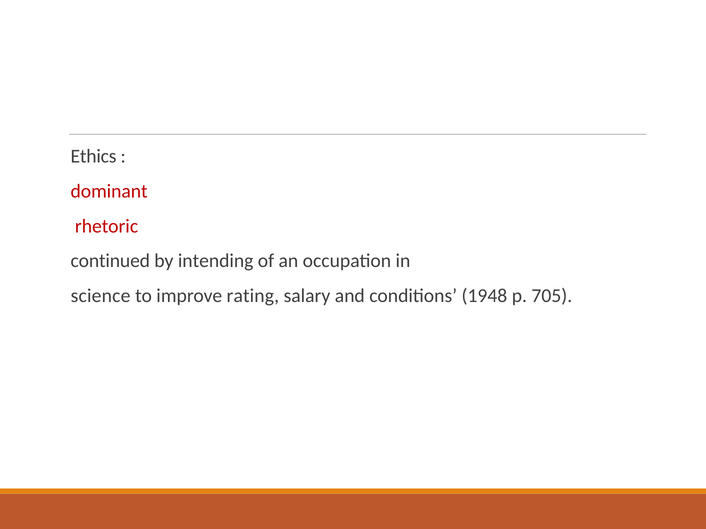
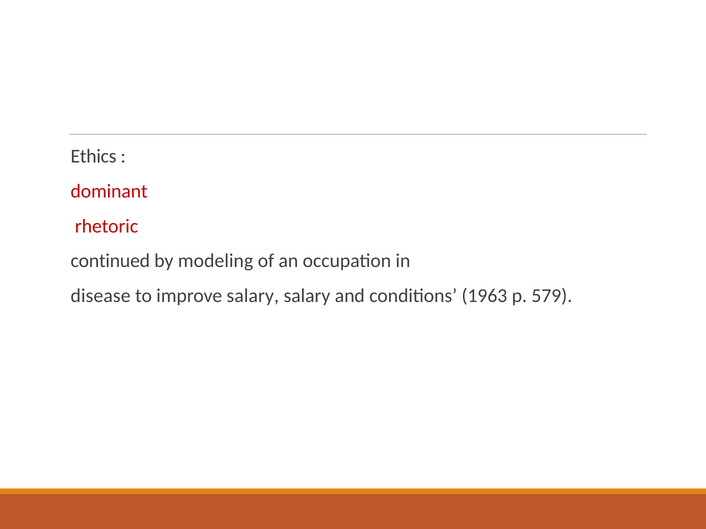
intending: intending -> modeling
science: science -> disease
improve rating: rating -> salary
1948: 1948 -> 1963
705: 705 -> 579
